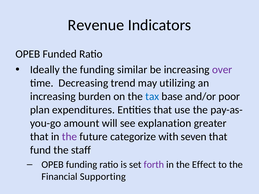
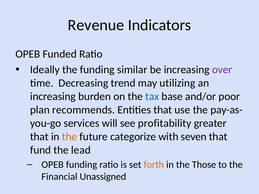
expenditures: expenditures -> recommends
amount: amount -> services
explanation: explanation -> profitability
the at (70, 137) colour: purple -> orange
staff: staff -> lead
forth colour: purple -> orange
Effect: Effect -> Those
Supporting: Supporting -> Unassigned
